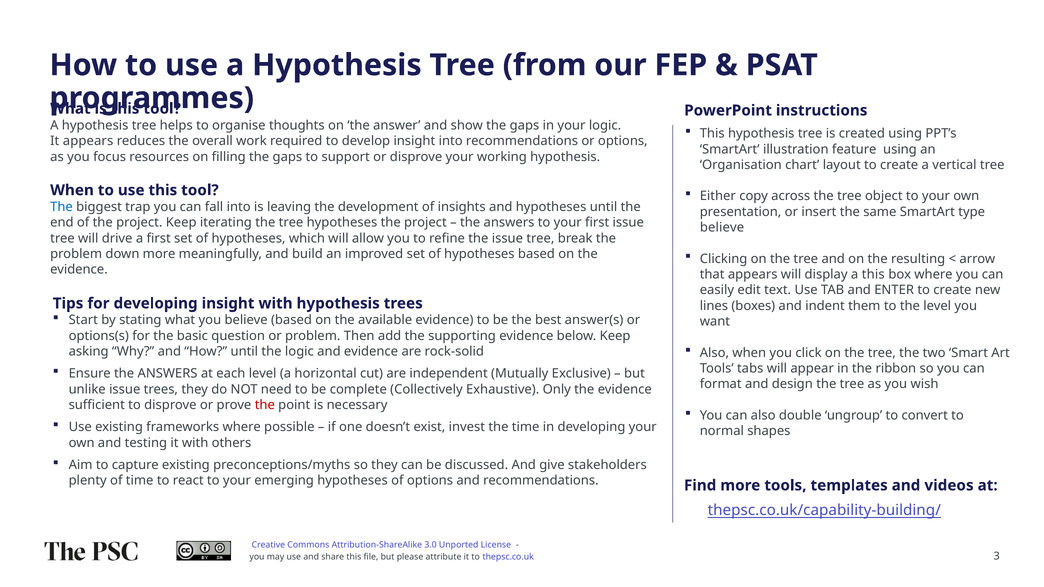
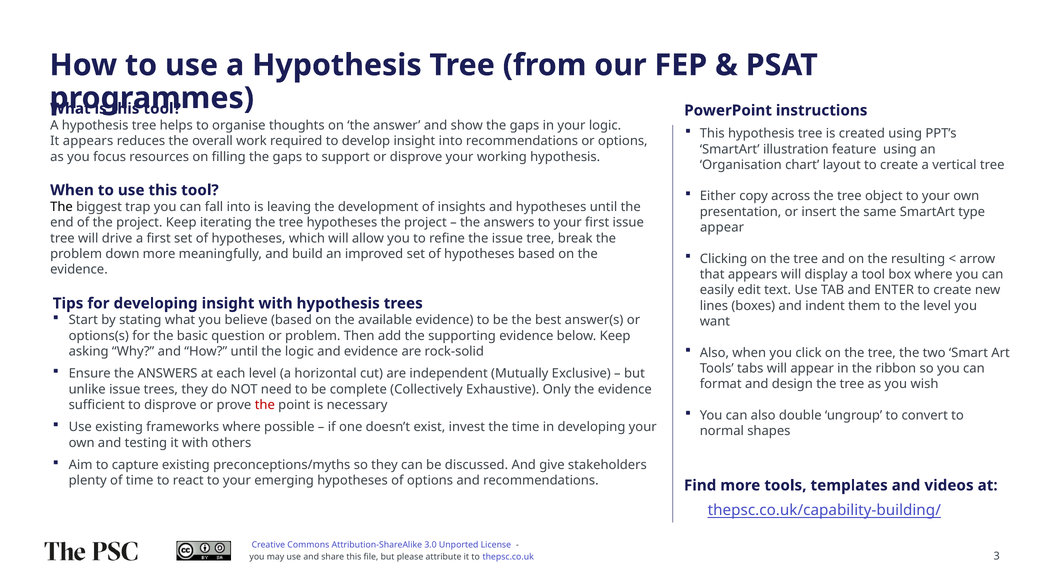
The at (62, 207) colour: blue -> black
believe at (722, 228): believe -> appear
a this: this -> tool
